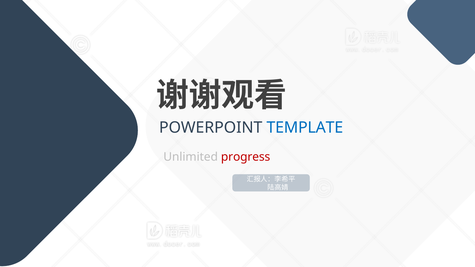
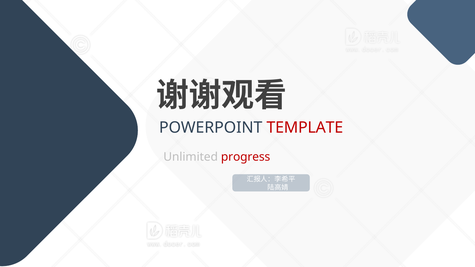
TEMPLATE colour: blue -> red
